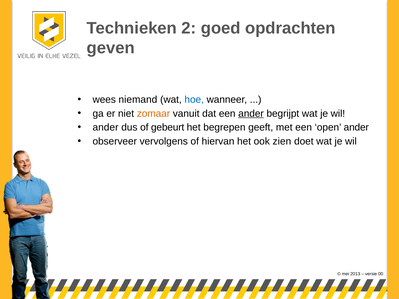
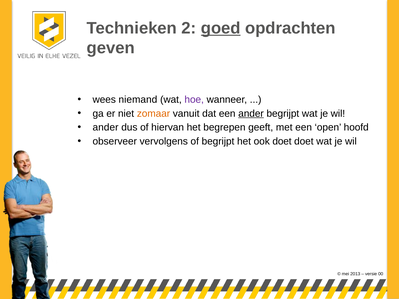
goed underline: none -> present
hoe colour: blue -> purple
gebeurt: gebeurt -> hiervan
open ander: ander -> hoofd
of hiervan: hiervan -> begrijpt
ook zien: zien -> doet
